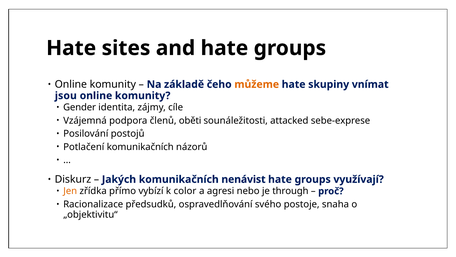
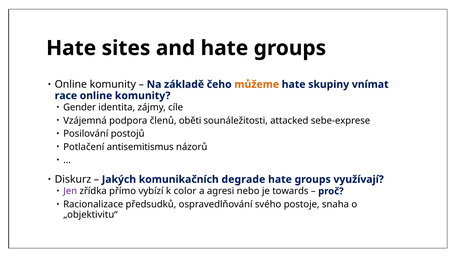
jsou: jsou -> race
Potlačení komunikačních: komunikačních -> antisemitismus
nenávist: nenávist -> degrade
Jen colour: orange -> purple
through: through -> towards
